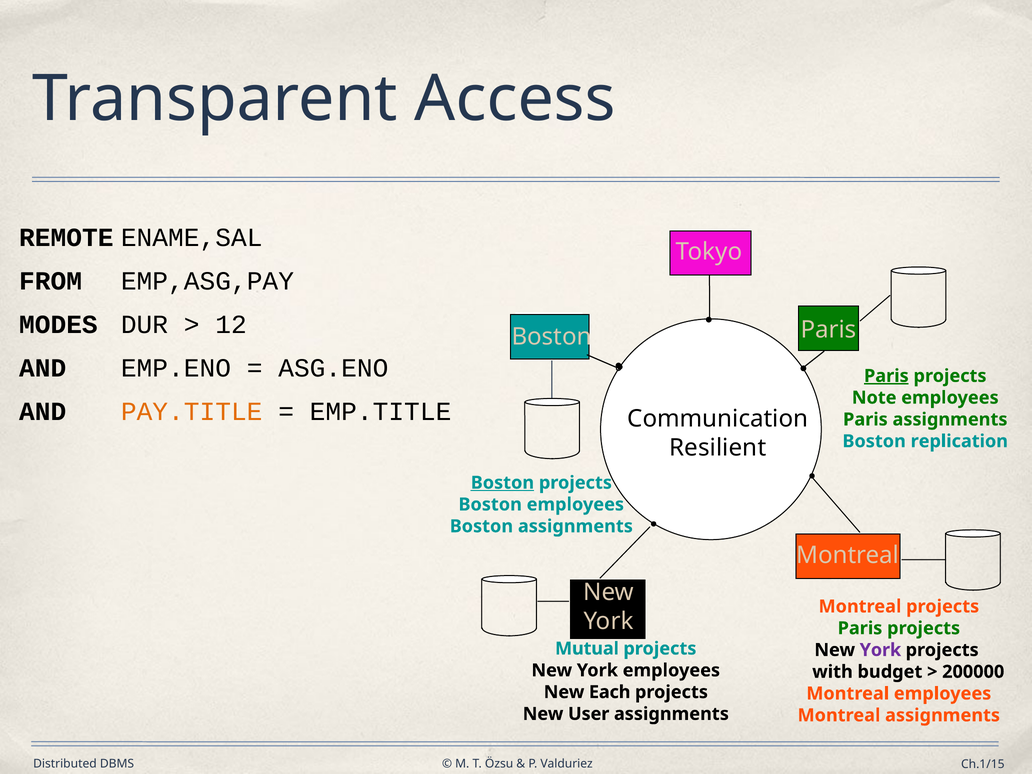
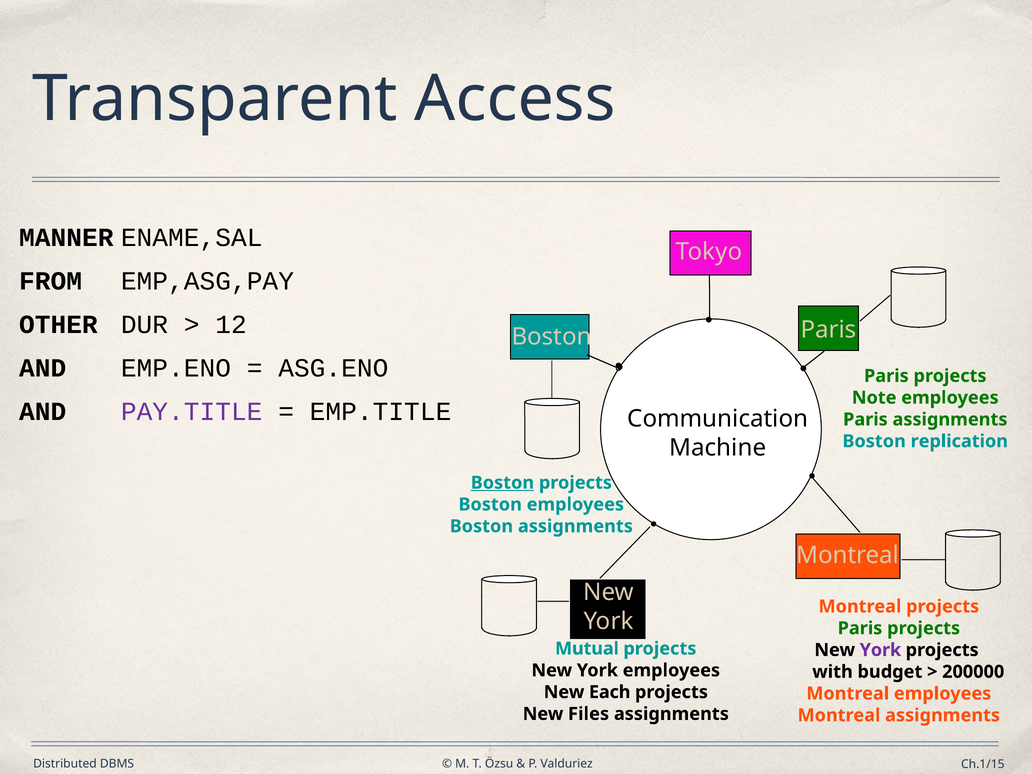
REMOTE: REMOTE -> MANNER
MODES: MODES -> OTHER
Paris at (886, 376) underline: present -> none
PAY.TITLE colour: orange -> purple
Resilient: Resilient -> Machine
User: User -> Files
